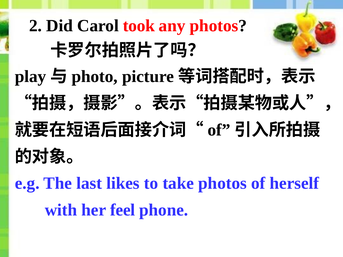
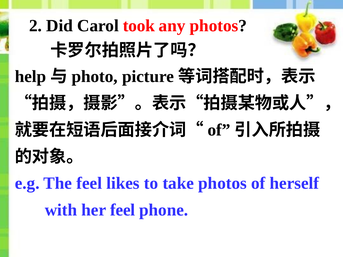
play: play -> help
The last: last -> feel
